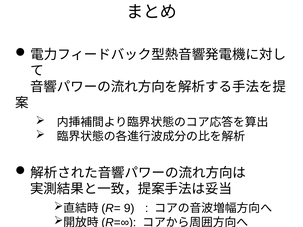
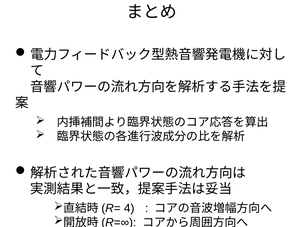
9: 9 -> 4
